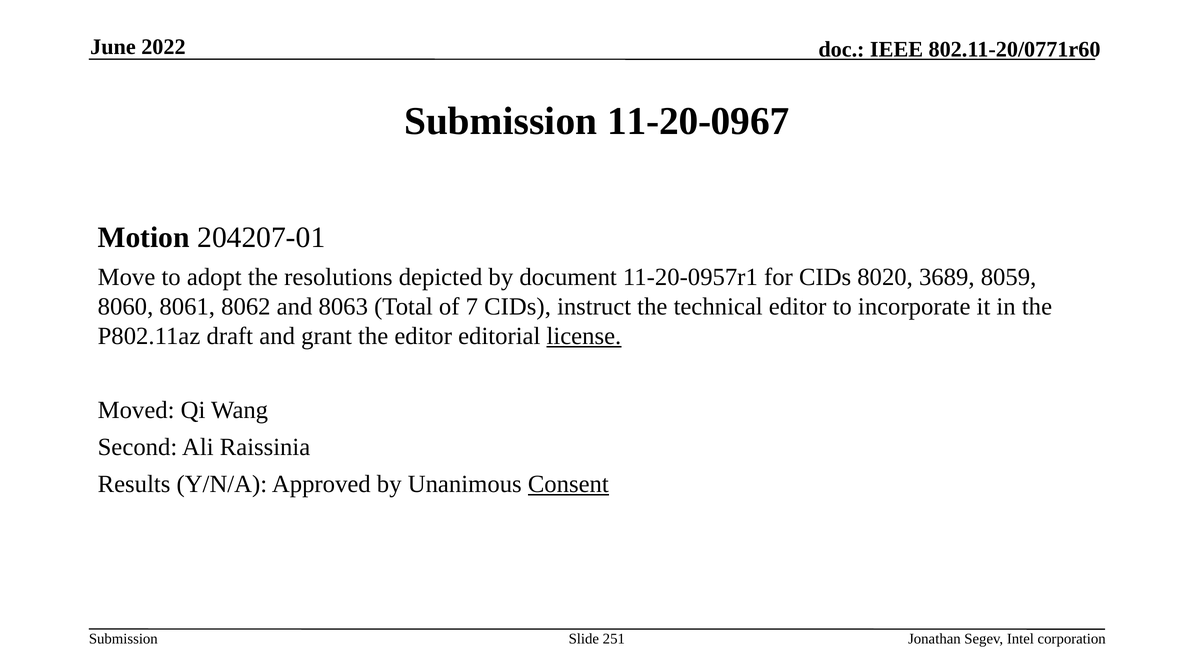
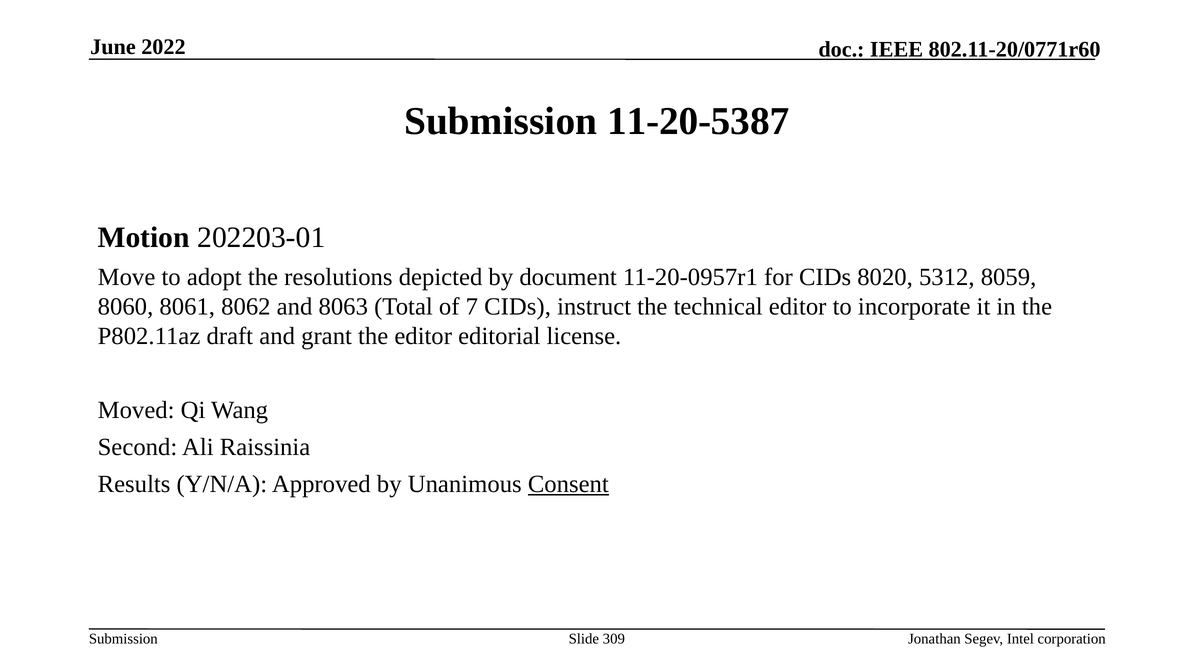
11-20-0967: 11-20-0967 -> 11-20-5387
204207-01: 204207-01 -> 202203-01
3689: 3689 -> 5312
license underline: present -> none
251: 251 -> 309
